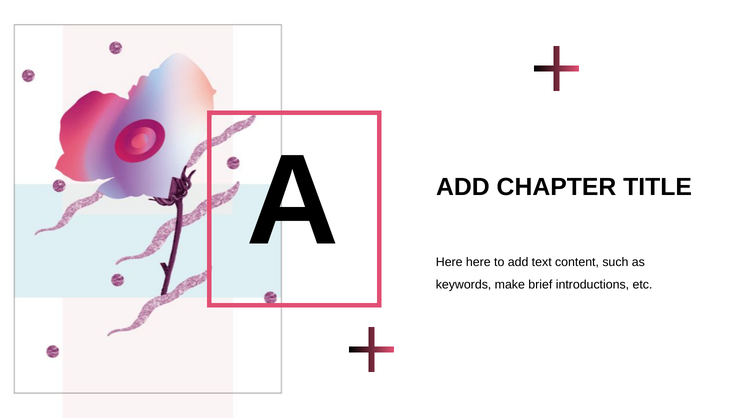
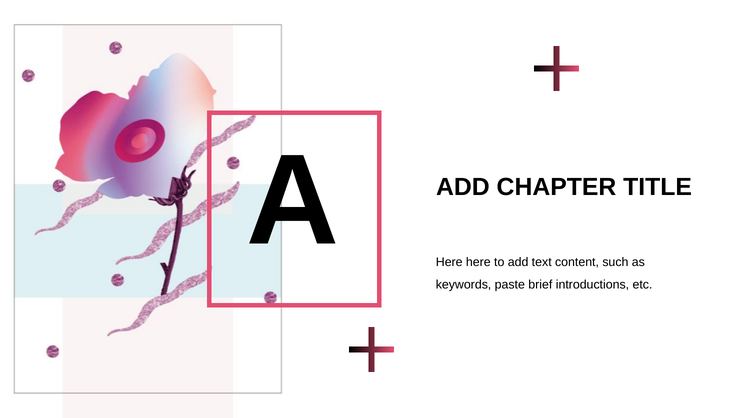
make: make -> paste
